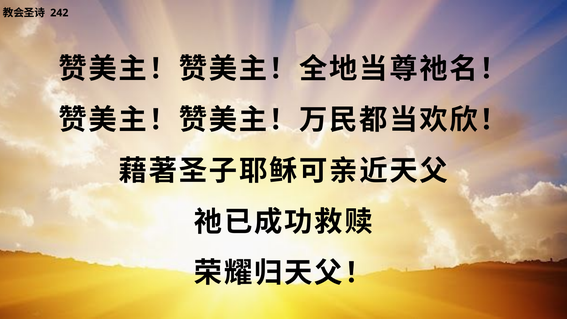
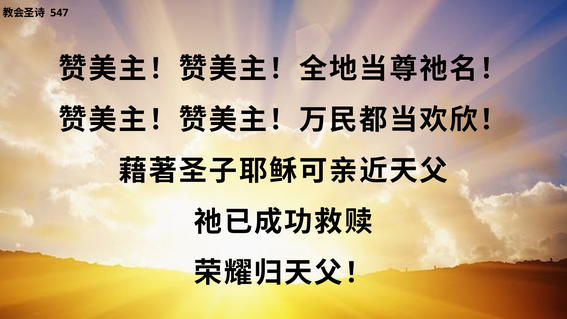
242: 242 -> 547
